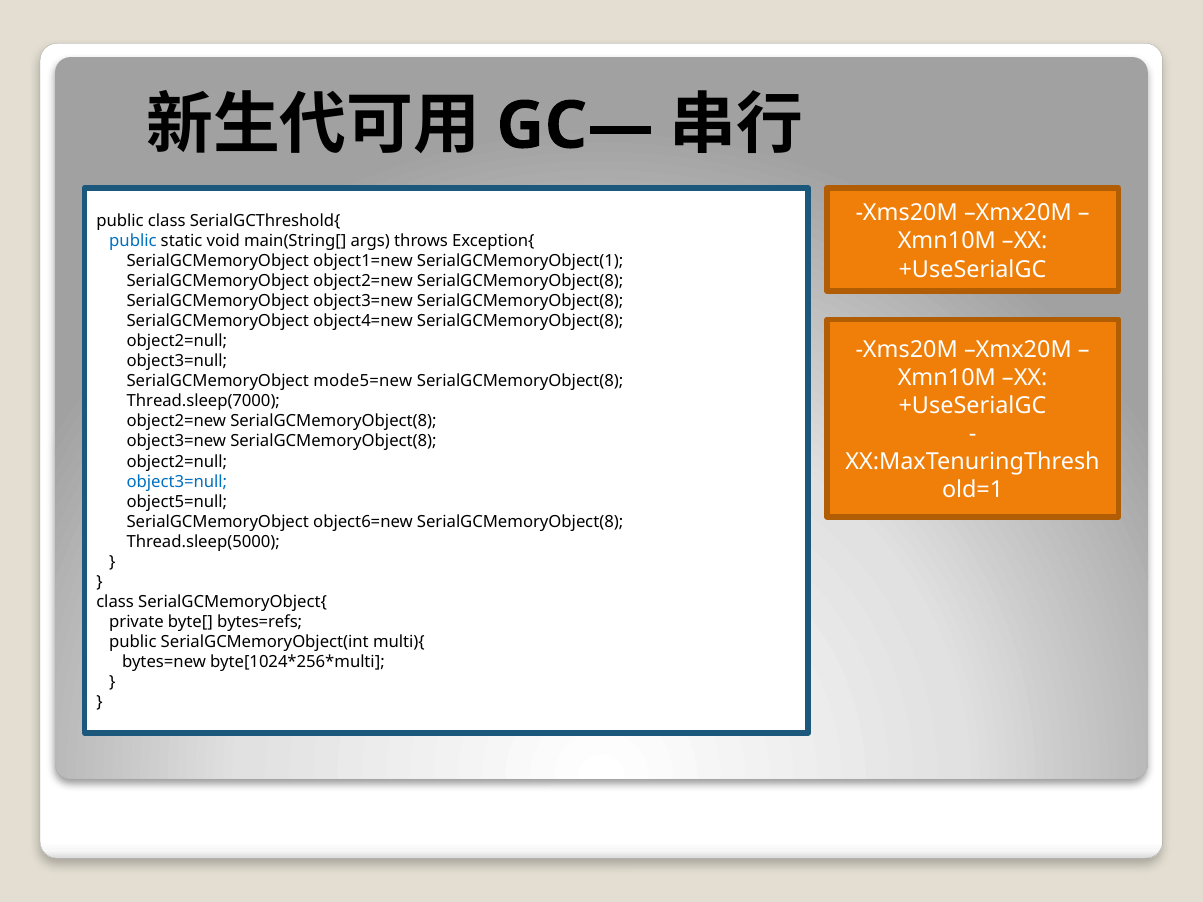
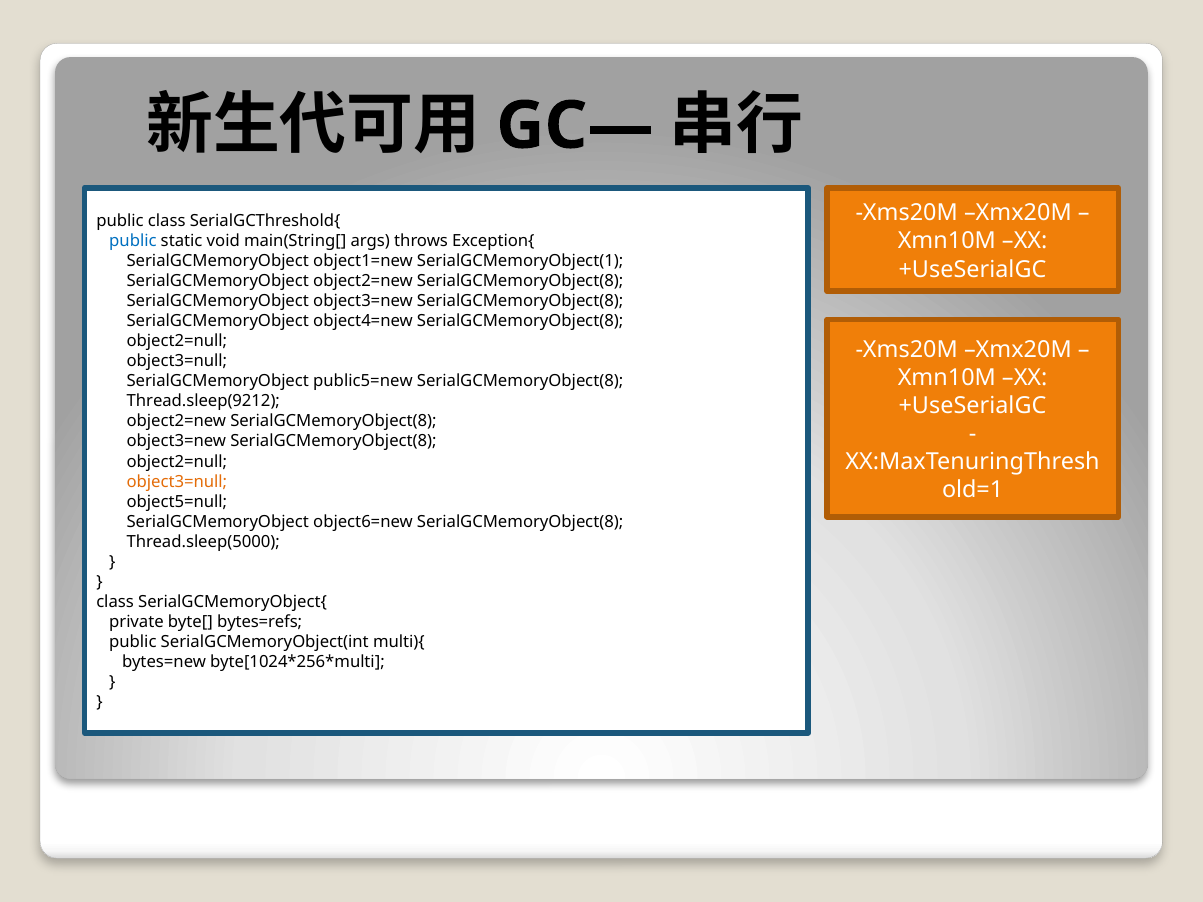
mode5=new: mode5=new -> public5=new
Thread.sleep(7000: Thread.sleep(7000 -> Thread.sleep(9212
object3=null at (177, 482) colour: blue -> orange
